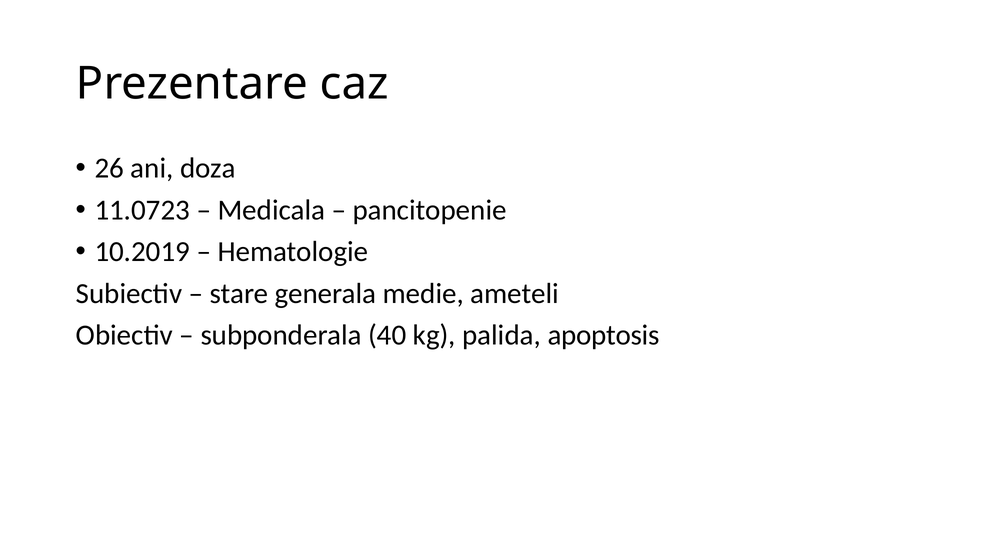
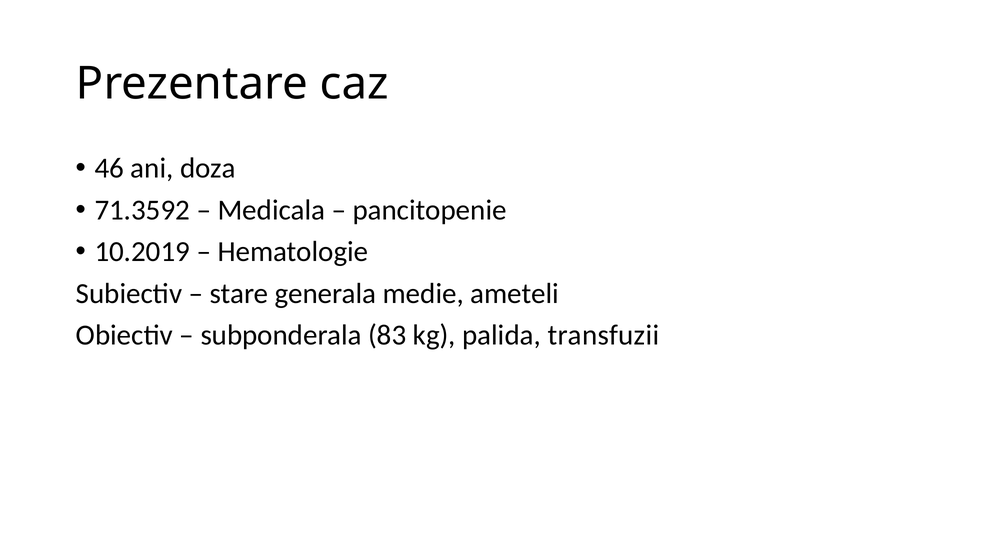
26: 26 -> 46
11.0723: 11.0723 -> 71.3592
40: 40 -> 83
apoptosis: apoptosis -> transfuzii
